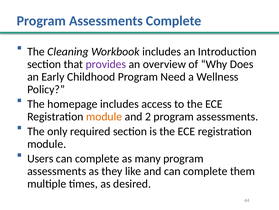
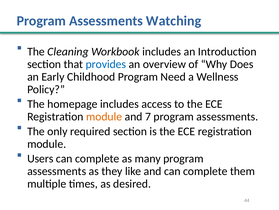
Assessments Complete: Complete -> Watching
provides colour: purple -> blue
2: 2 -> 7
